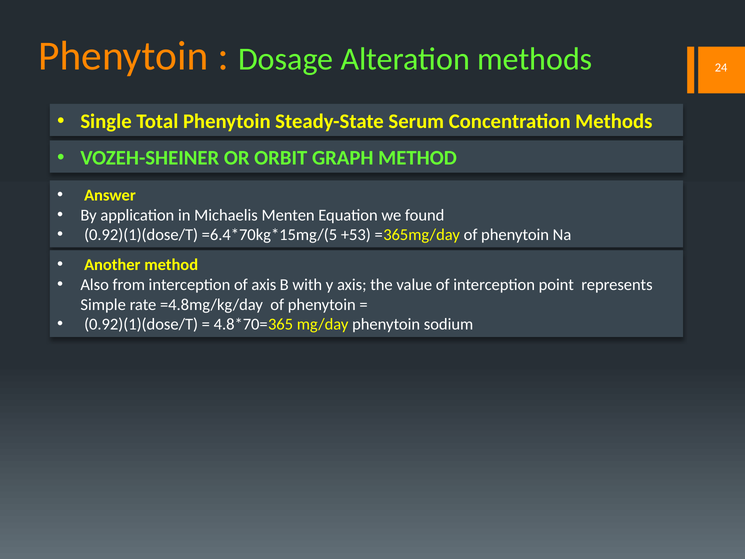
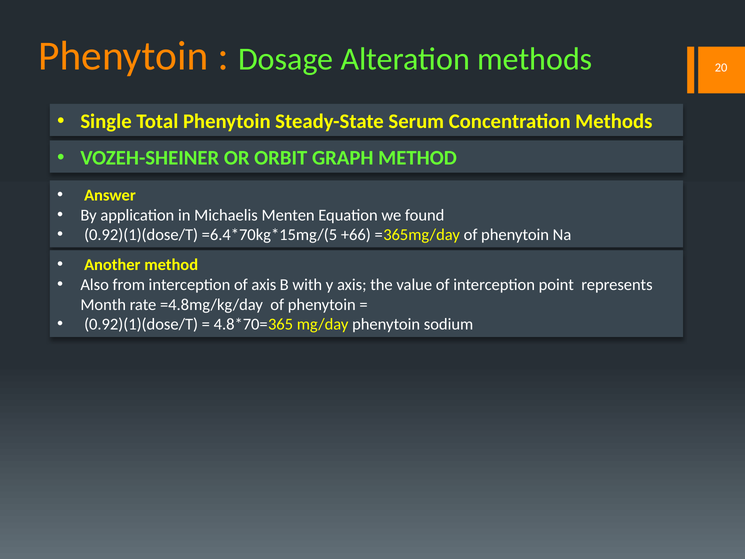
24: 24 -> 20
+53: +53 -> +66
Simple: Simple -> Month
